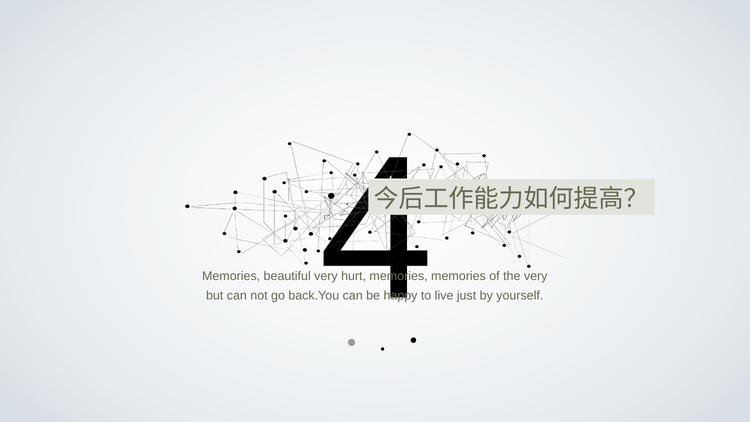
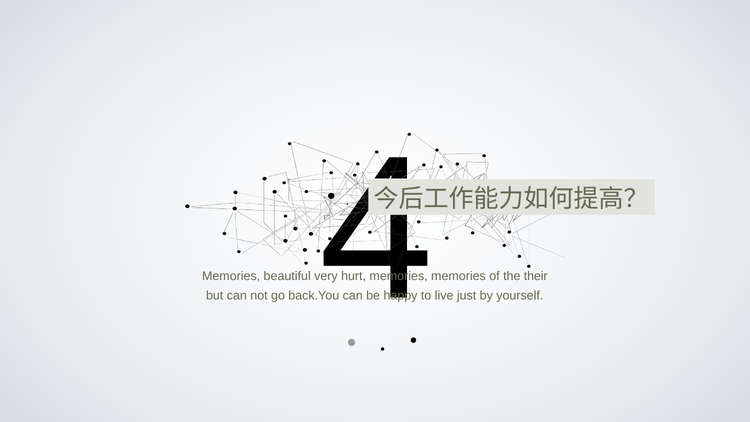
the very: very -> their
